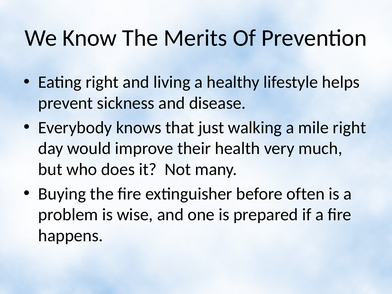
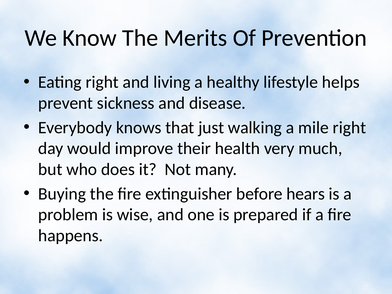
often: often -> hears
